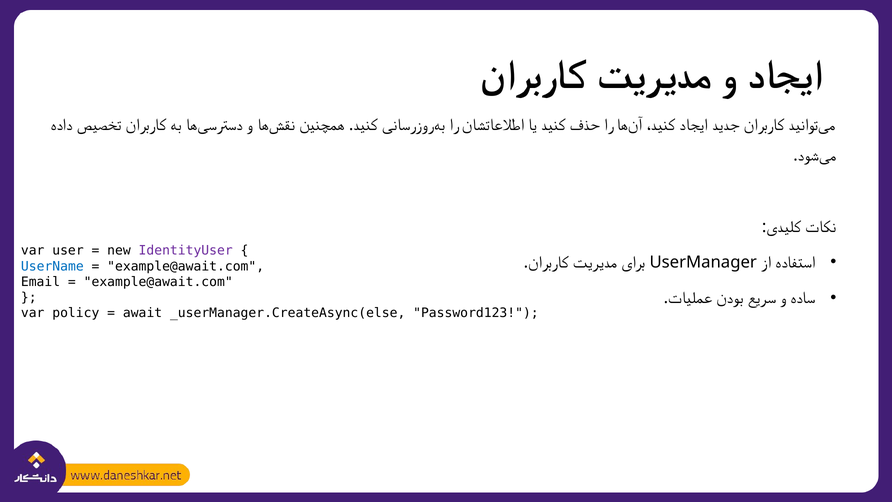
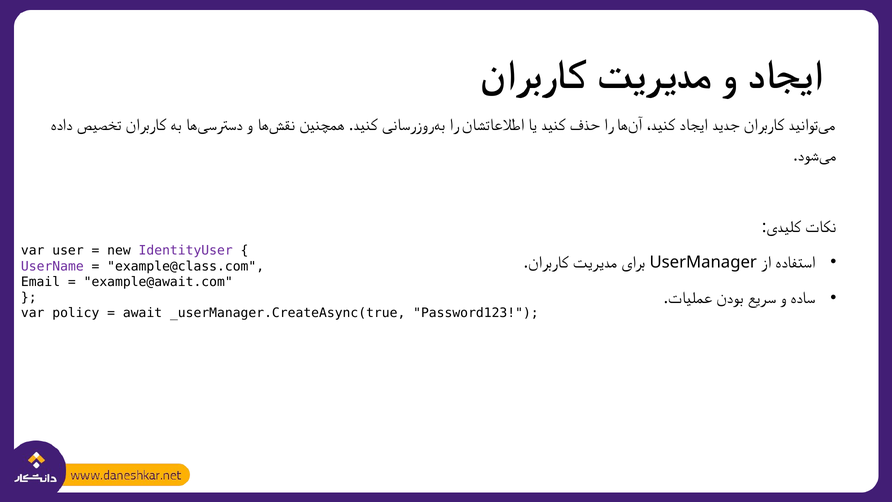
UserName colour: blue -> purple
example@await.com at (186, 266): example@await.com -> example@class.com
_userManager.CreateAsync(else: _userManager.CreateAsync(else -> _userManager.CreateAsync(true
